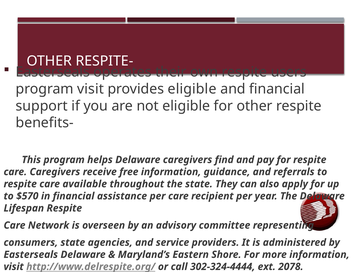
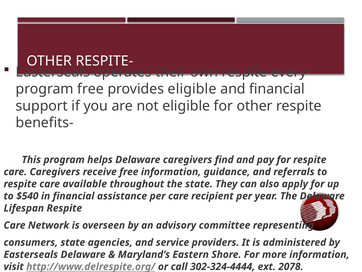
users: users -> every
program visit: visit -> free
$570: $570 -> $540
